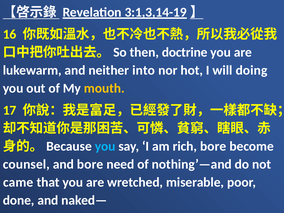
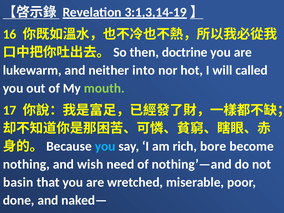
doing: doing -> called
mouth colour: yellow -> light green
counsel: counsel -> nothing
and bore: bore -> wish
came: came -> basin
